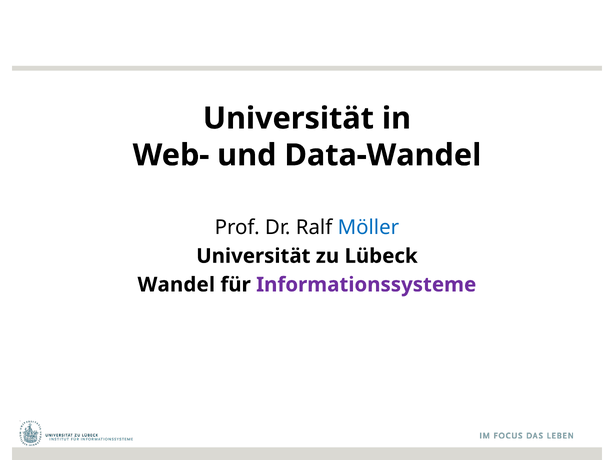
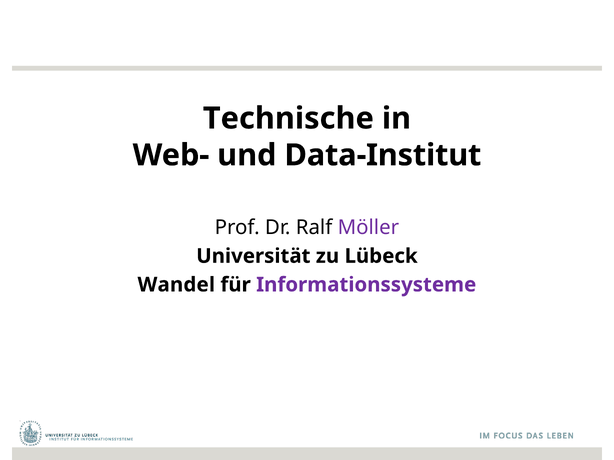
Universität at (288, 119): Universität -> Technische
Data-Wandel: Data-Wandel -> Data-Institut
Möller colour: blue -> purple
